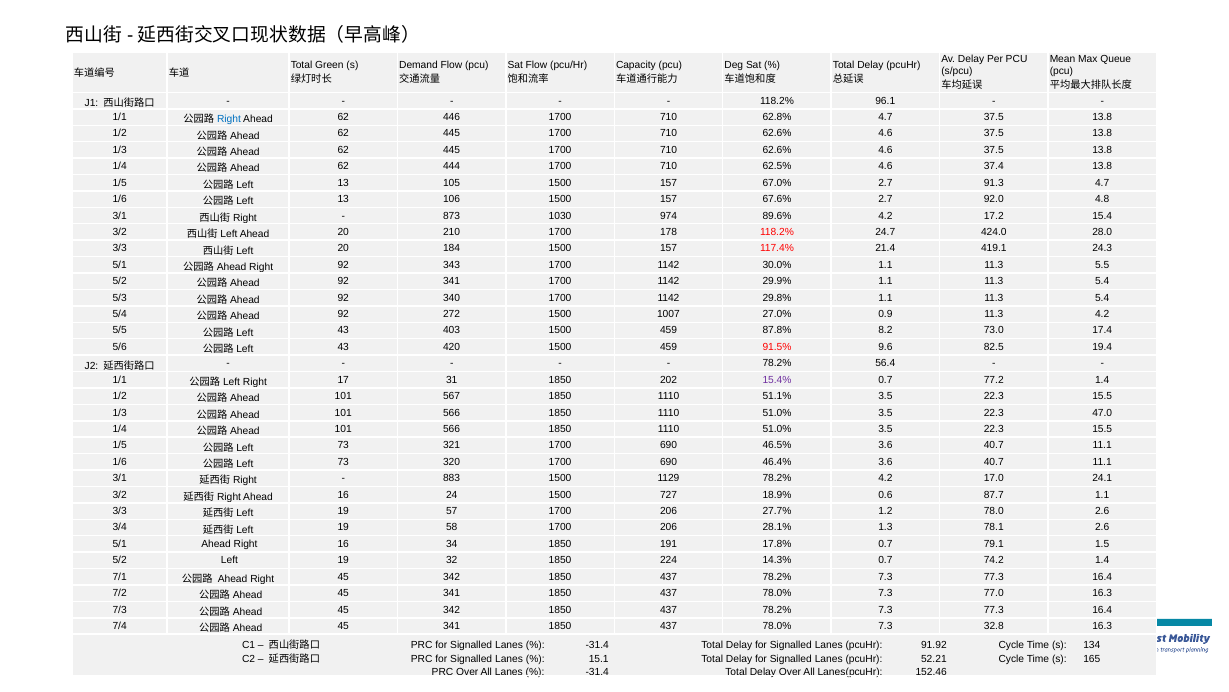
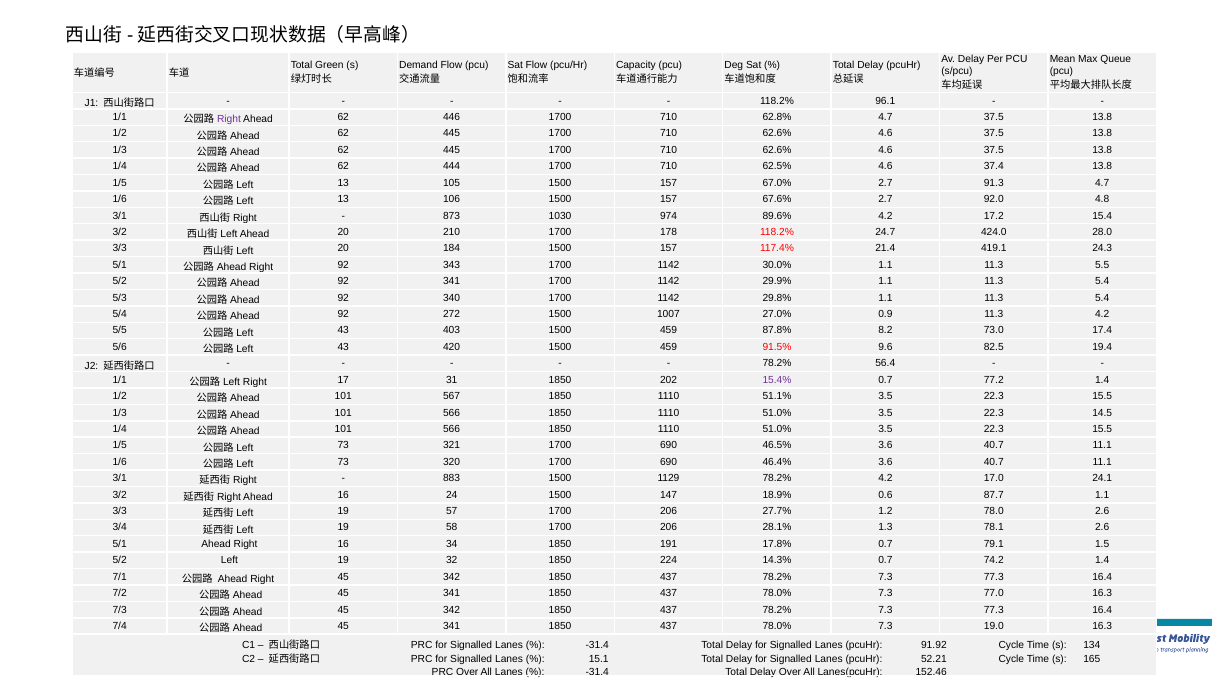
Right at (229, 119) colour: blue -> purple
47.0: 47.0 -> 14.5
727: 727 -> 147
32.8: 32.8 -> 19.0
